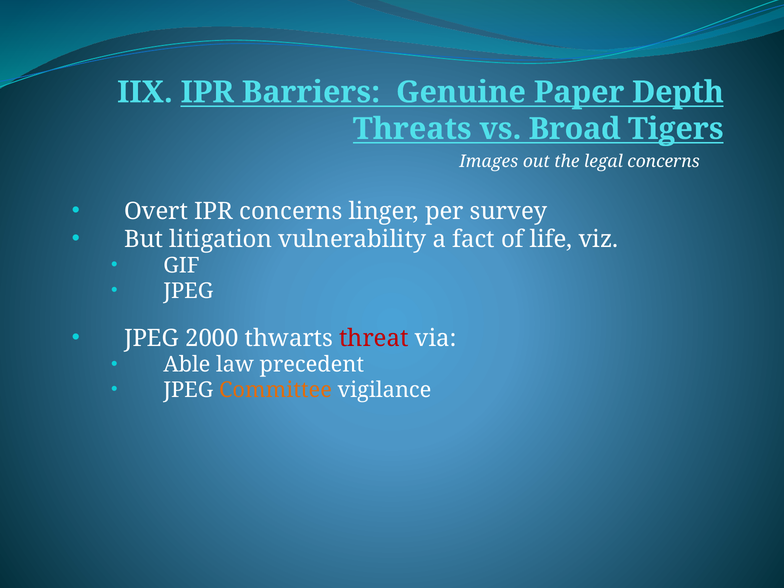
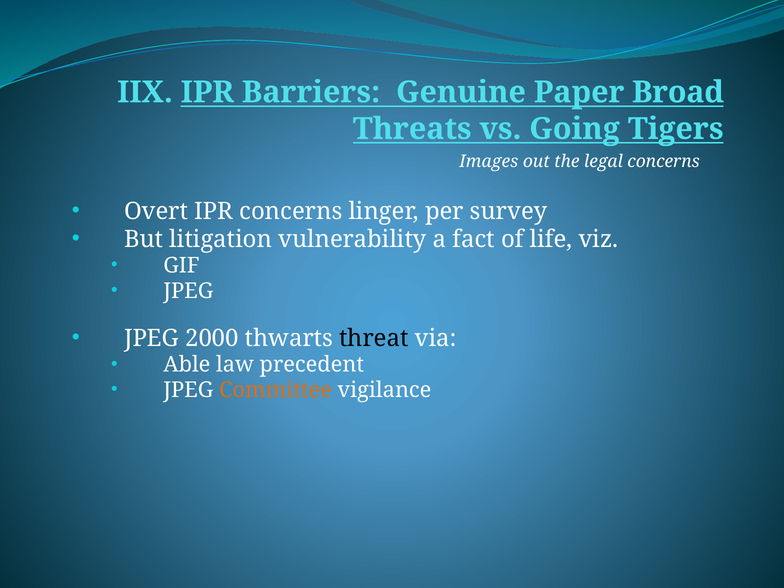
Depth: Depth -> Broad
Broad: Broad -> Going
threat colour: red -> black
